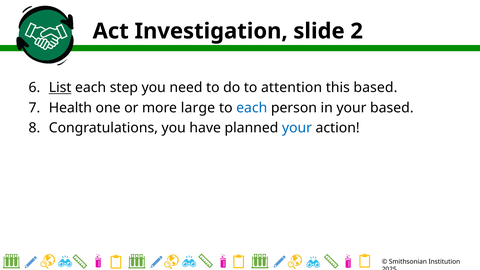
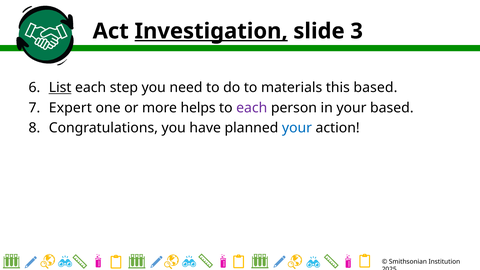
Investigation underline: none -> present
2: 2 -> 3
attention: attention -> materials
Health: Health -> Expert
large: large -> helps
each at (252, 108) colour: blue -> purple
